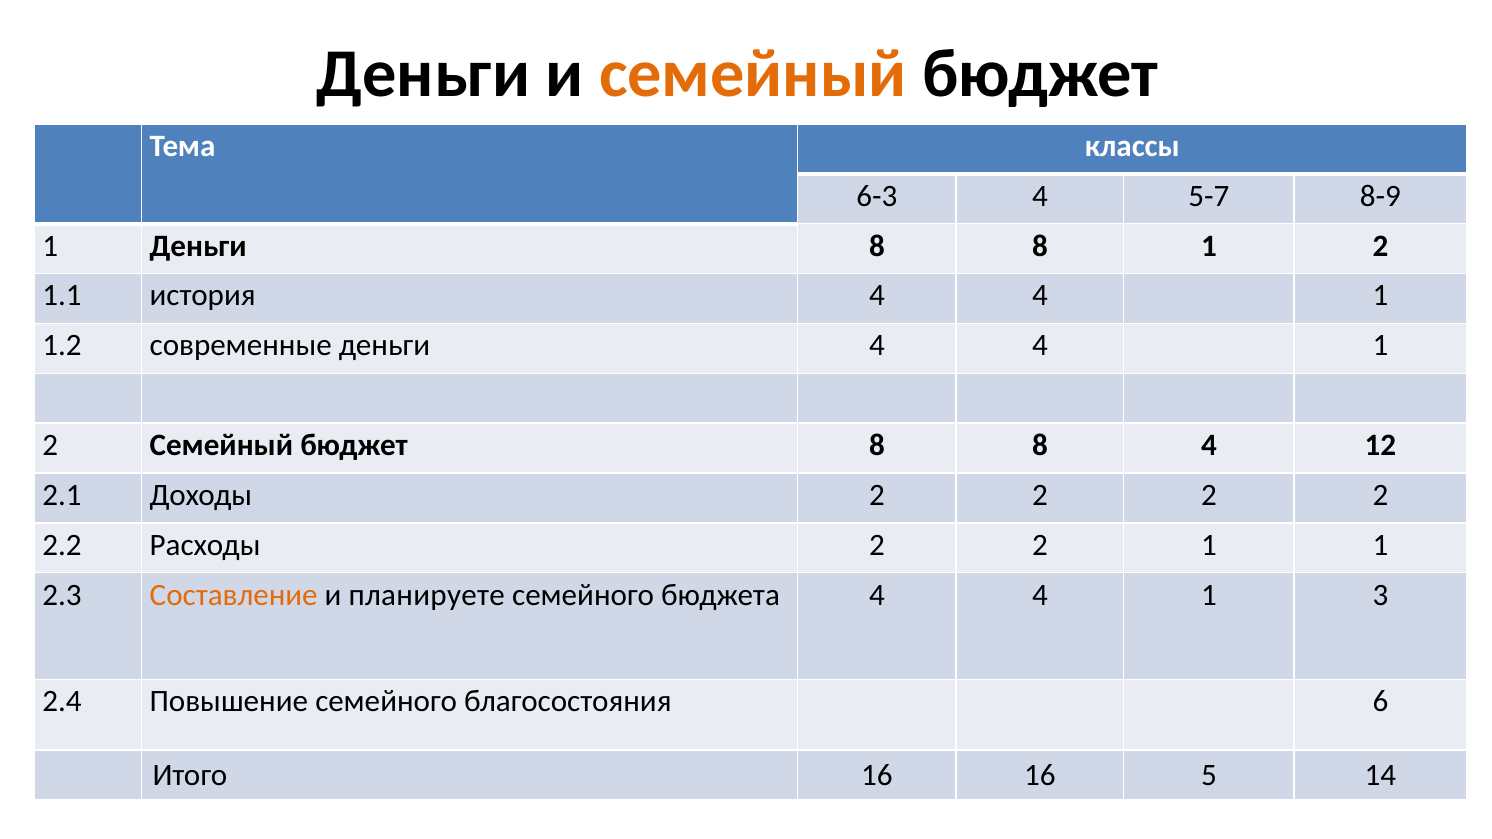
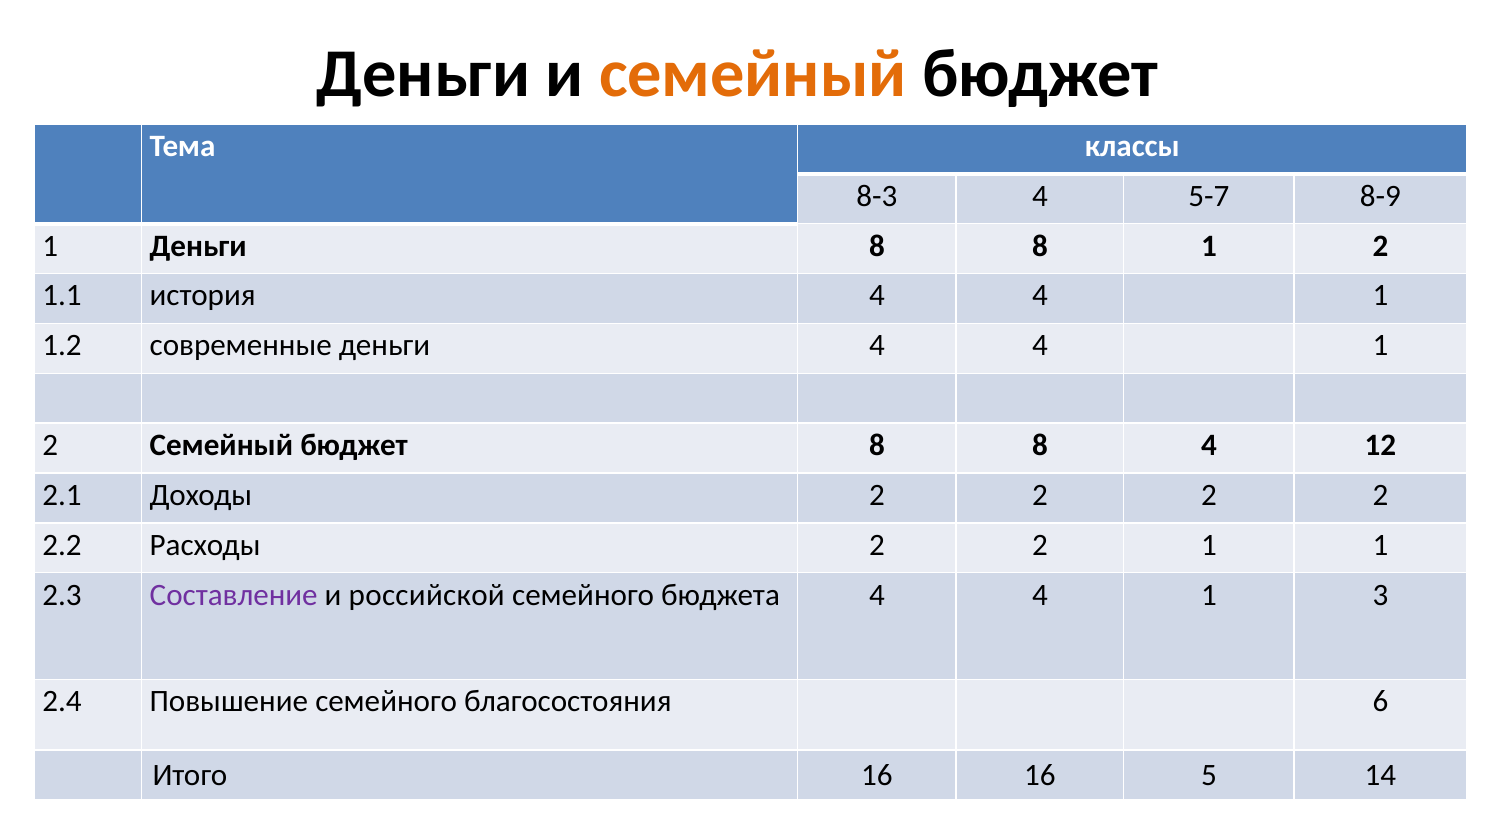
6-3: 6-3 -> 8-3
Составление colour: orange -> purple
планируете: планируете -> российской
